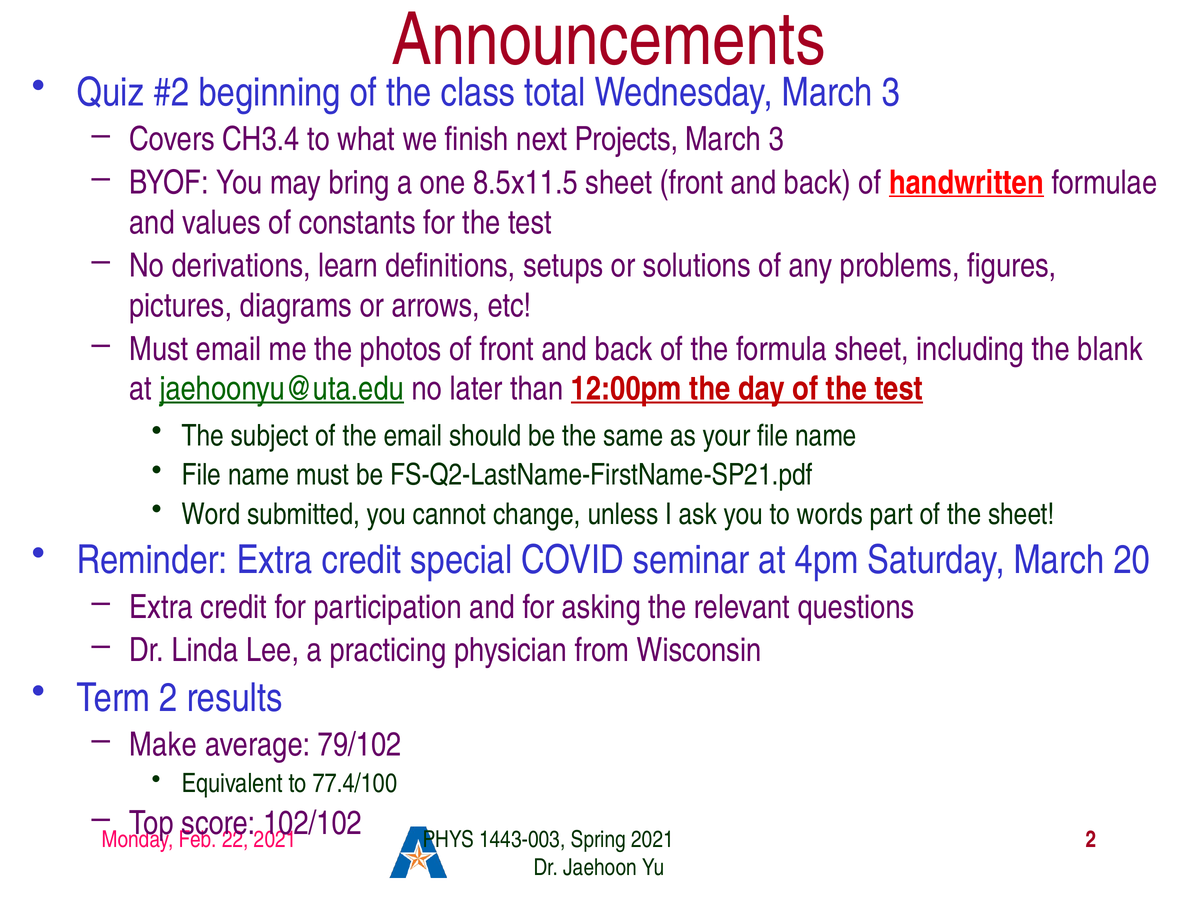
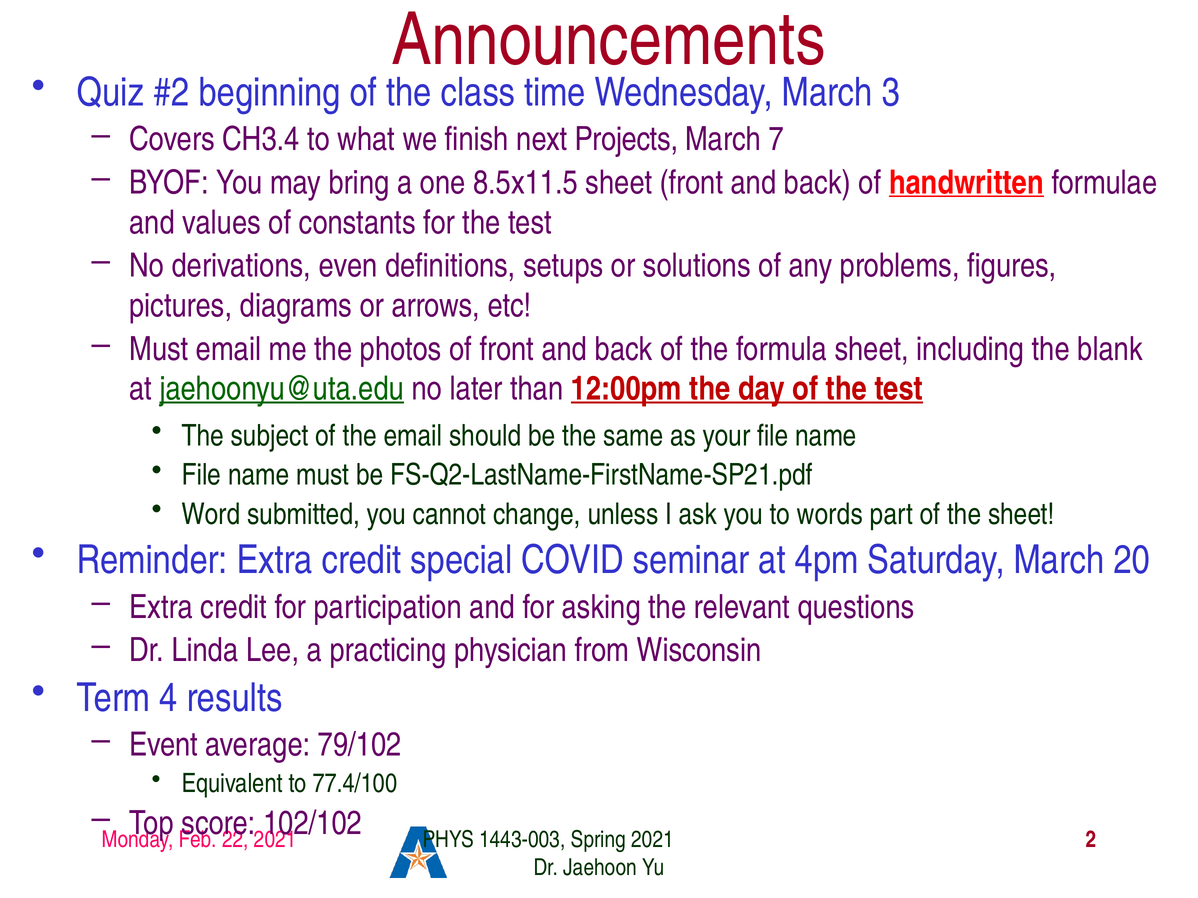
total: total -> time
3 at (776, 139): 3 -> 7
learn: learn -> even
Term 2: 2 -> 4
Make: Make -> Event
